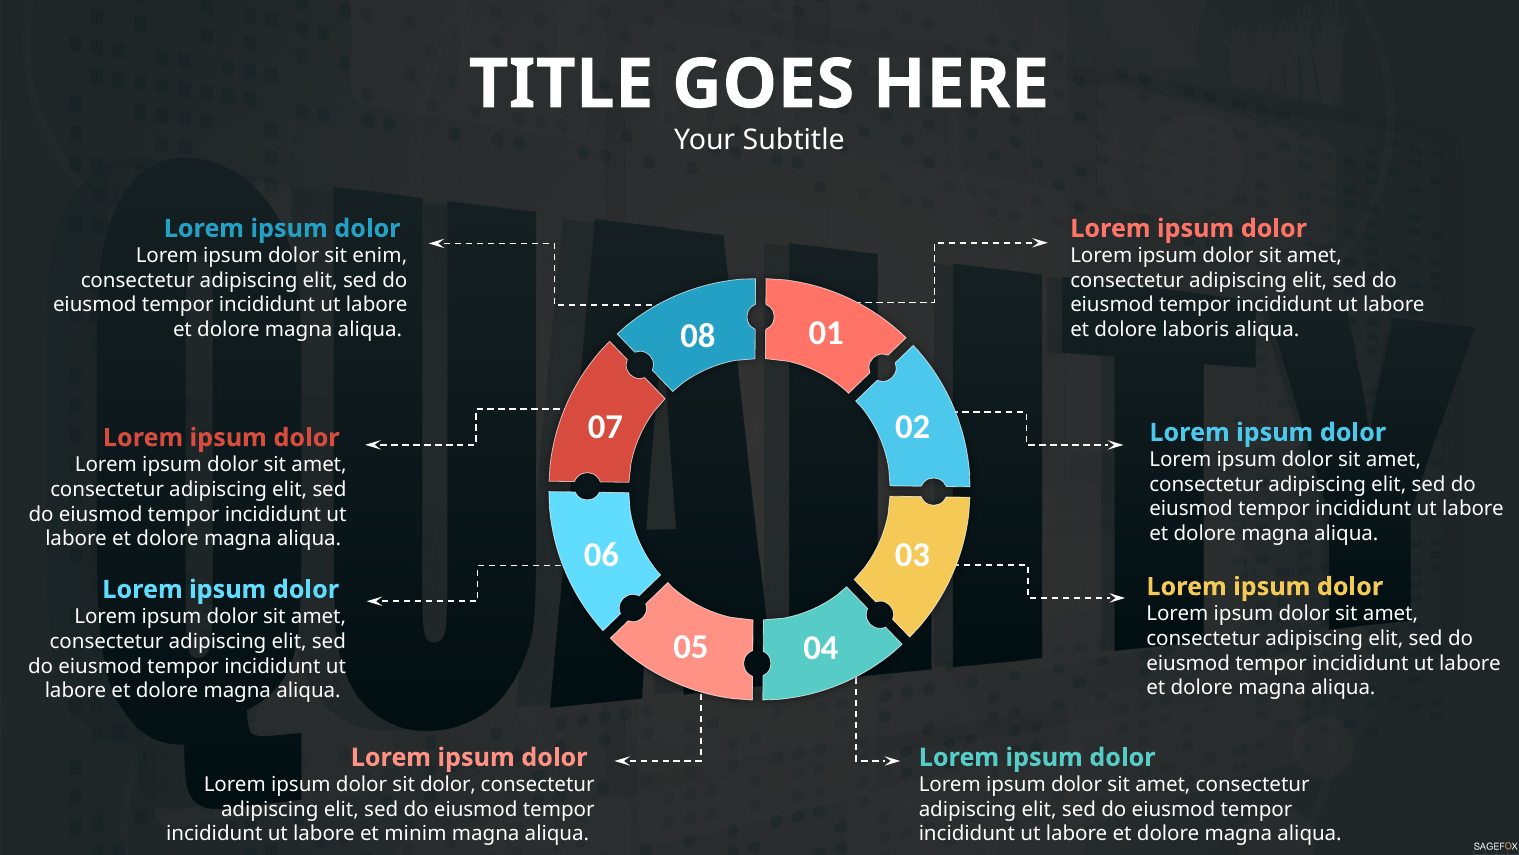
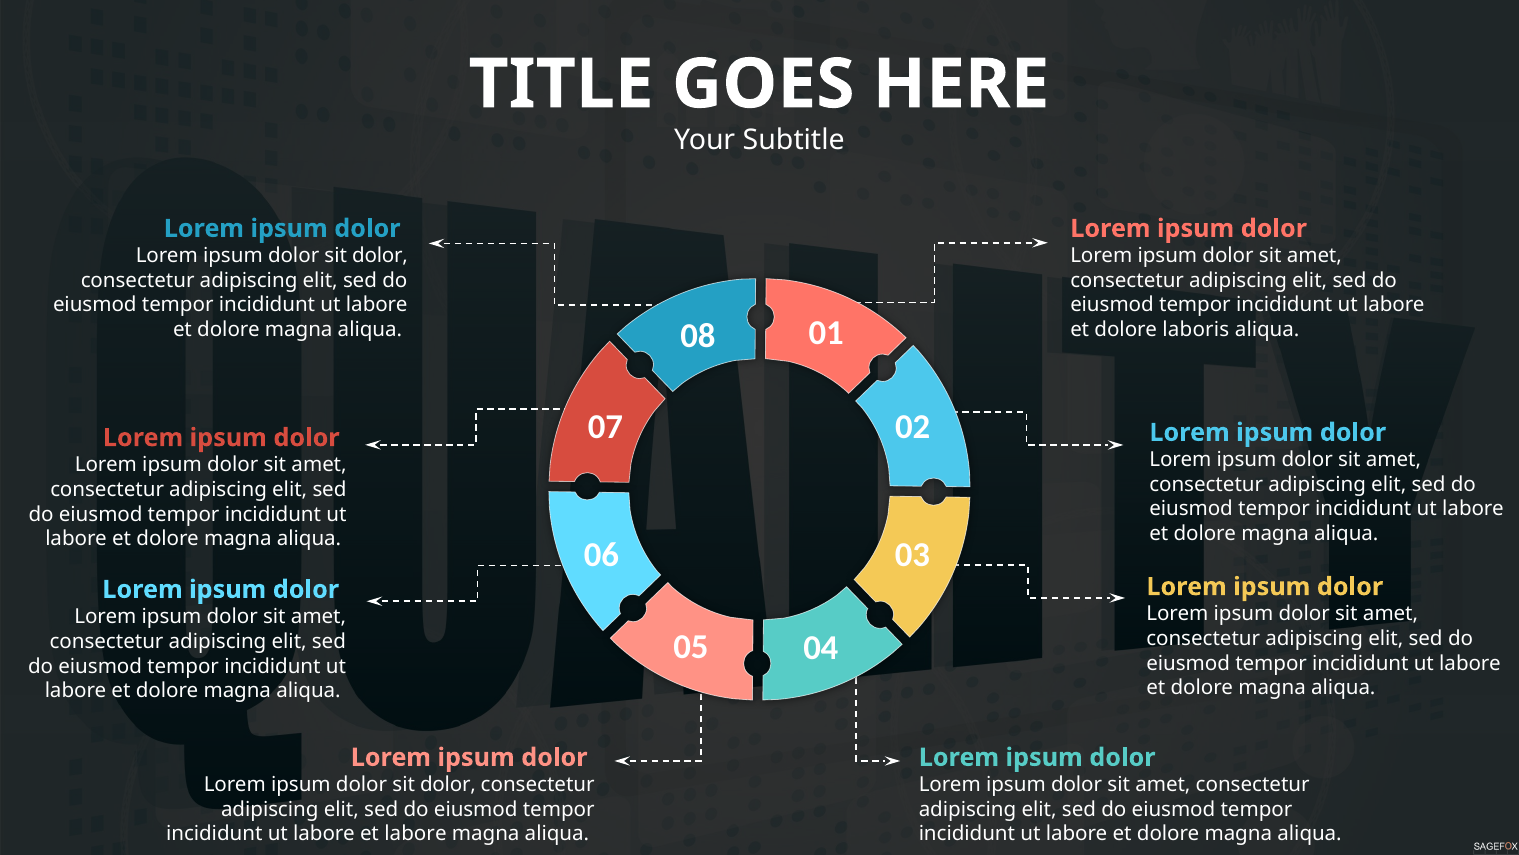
enim at (380, 256): enim -> dolor
et minim: minim -> labore
